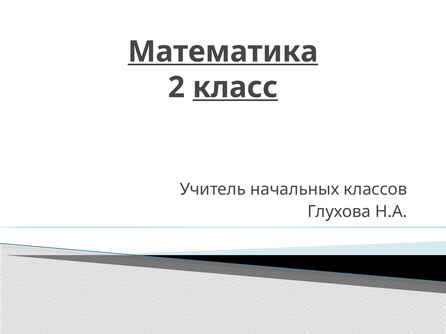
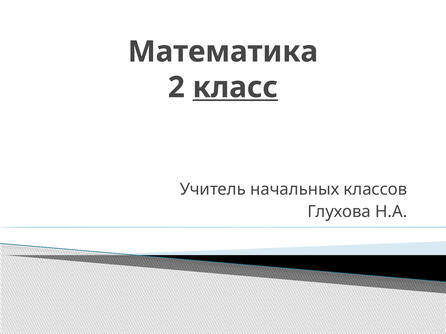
Математика underline: present -> none
